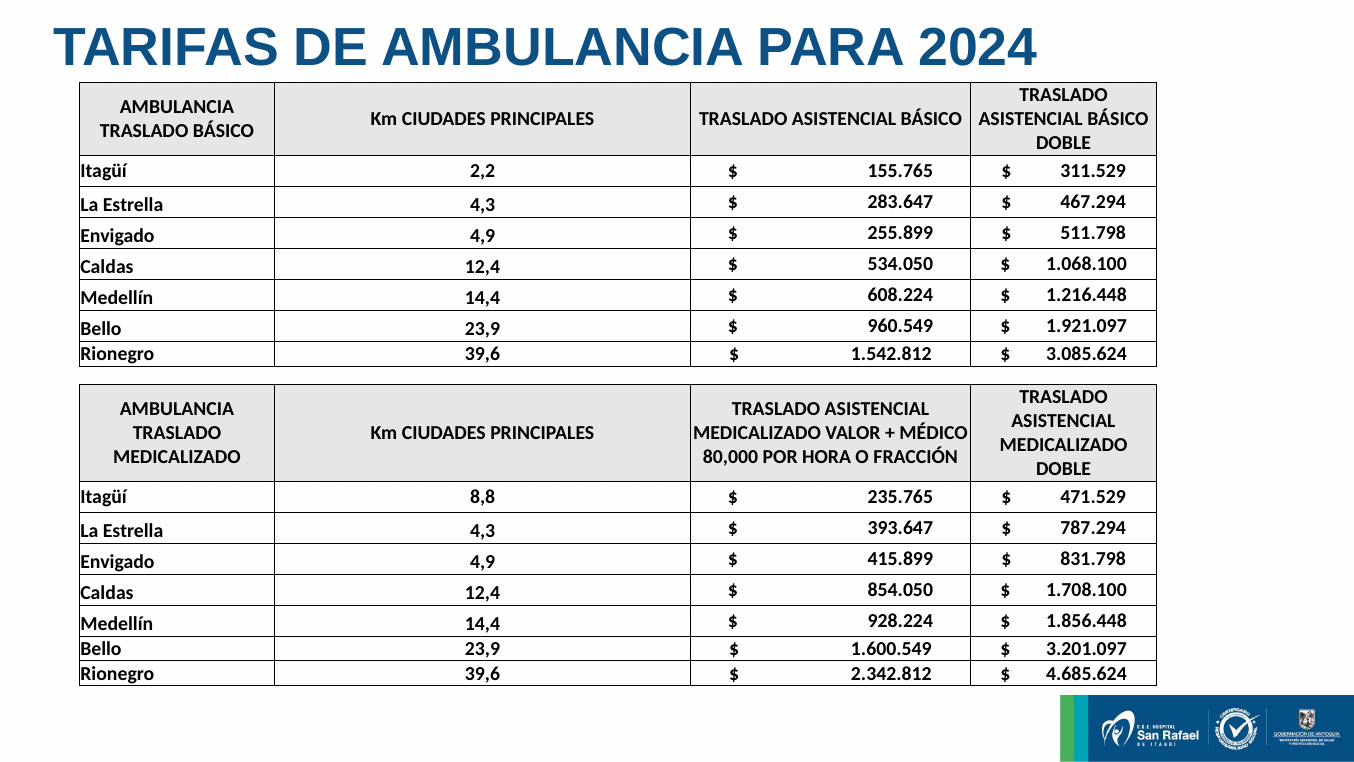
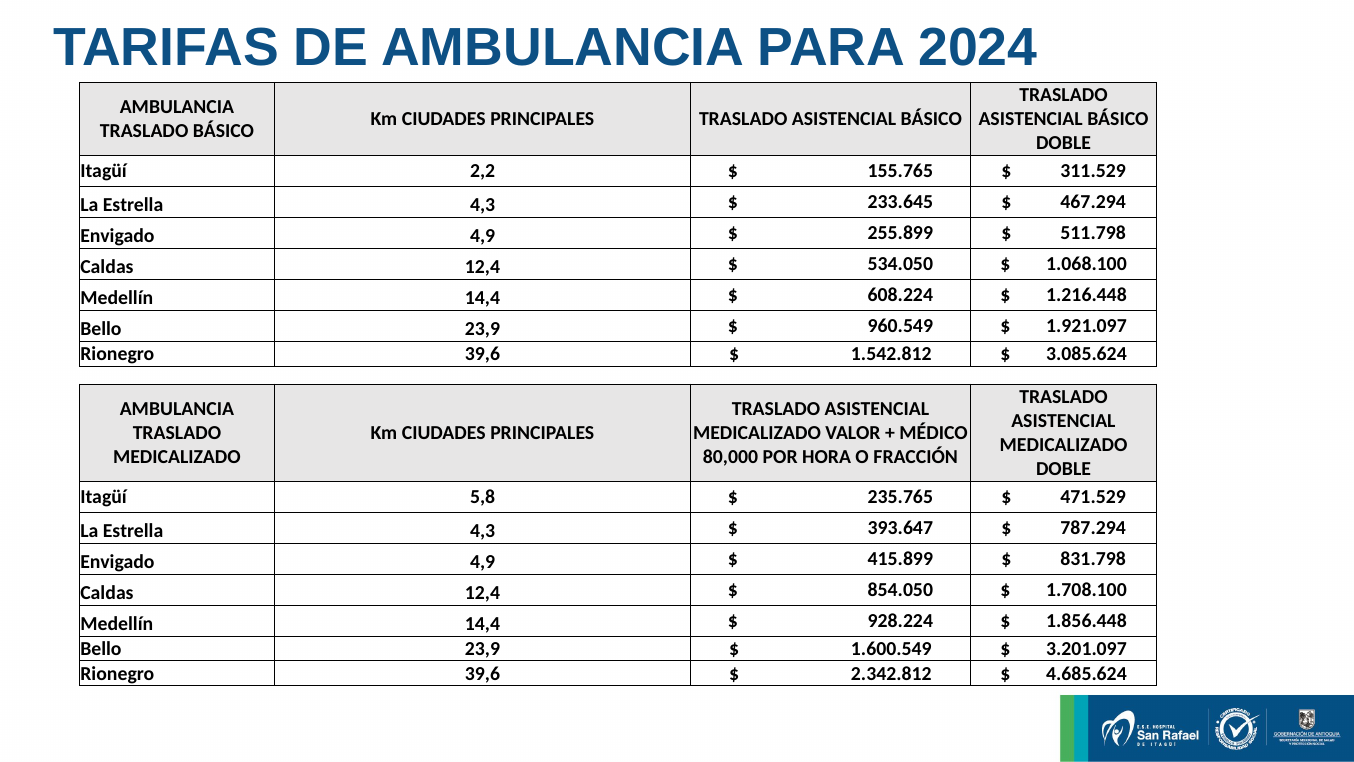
283.647: 283.647 -> 233.645
8,8: 8,8 -> 5,8
